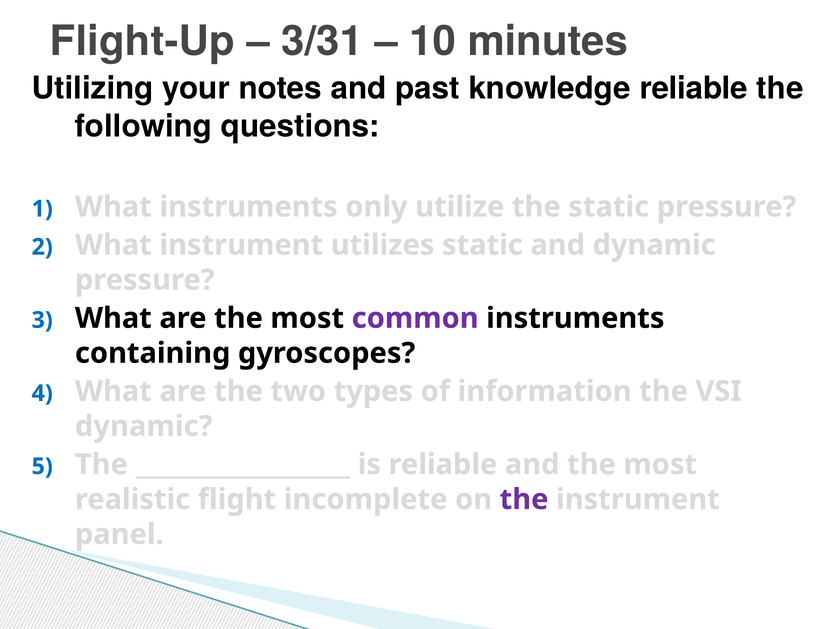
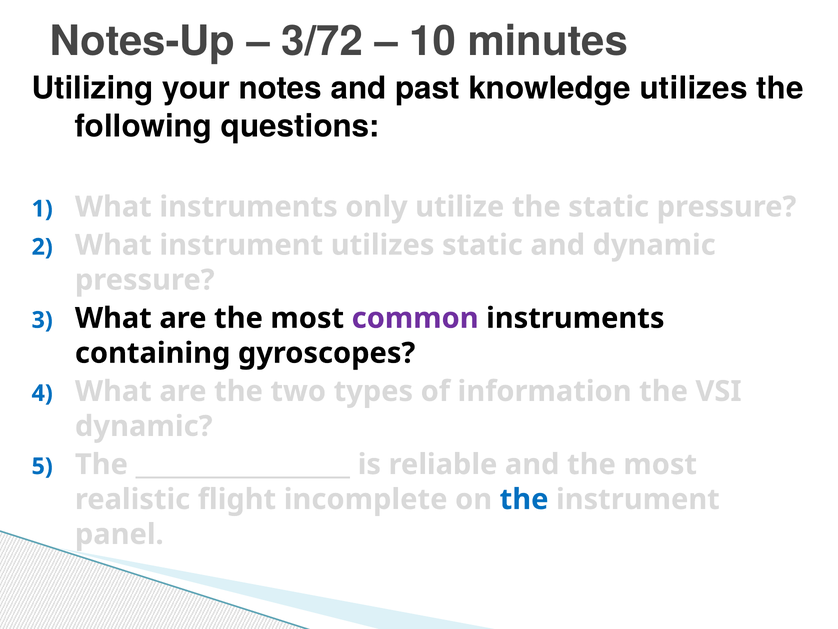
Flight-Up: Flight-Up -> Notes-Up
3/31: 3/31 -> 3/72
knowledge reliable: reliable -> utilizes
the at (524, 499) colour: purple -> blue
